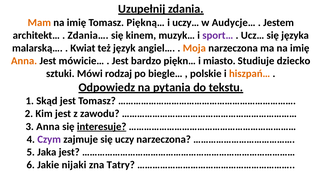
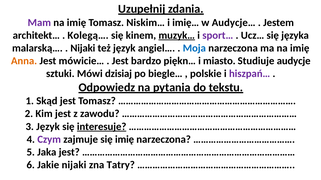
Mam colour: orange -> purple
Piękną…: Piękną… -> Niskim…
uczy…: uczy… -> imię…
Zdania…: Zdania… -> Kolegą…
muzyk… underline: none -> present
Kwiat at (83, 48): Kwiat -> Nijaki
Moja colour: orange -> blue
dziecko: dziecko -> audycje
rodzaj: rodzaj -> dzisiaj
hiszpań… colour: orange -> purple
3 Anna: Anna -> Język
się uczy: uczy -> imię
